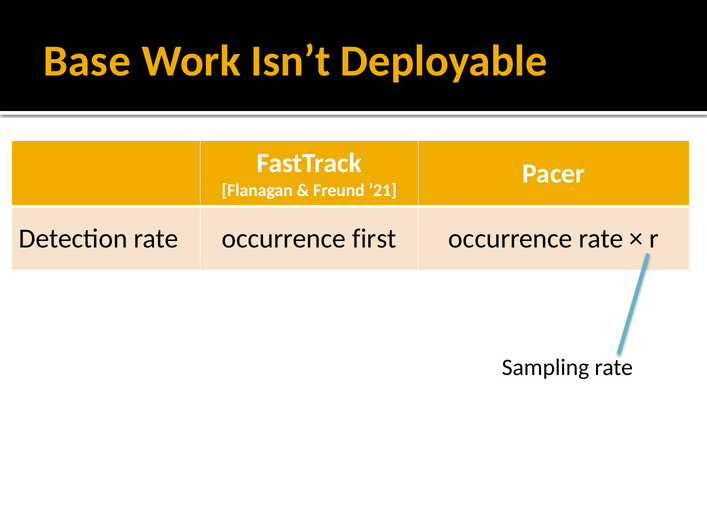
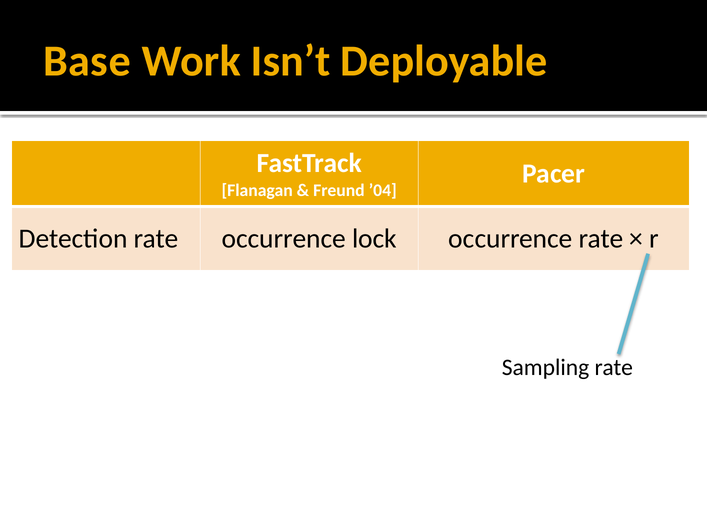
’21: ’21 -> ’04
first: first -> lock
